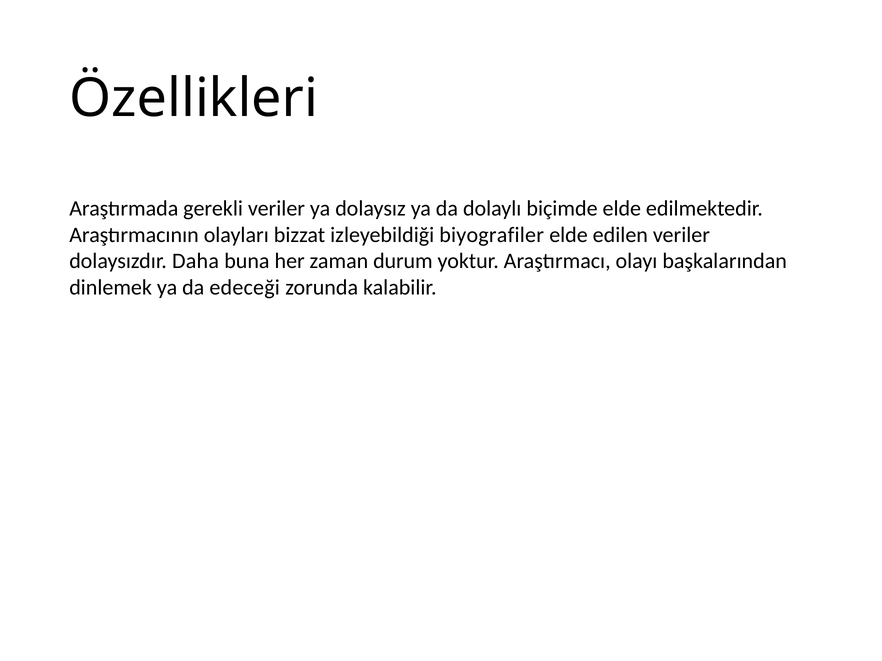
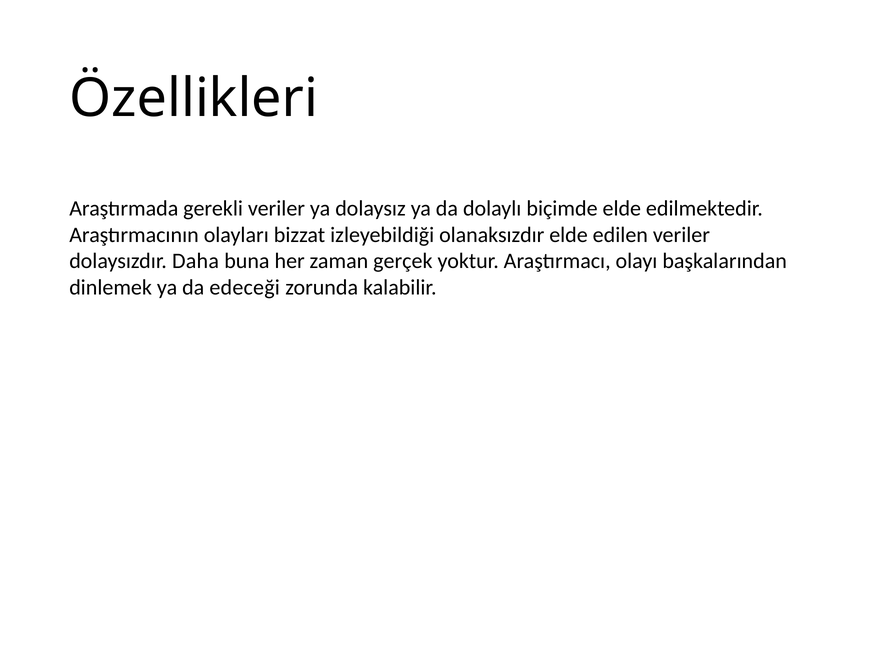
biyografiler: biyografiler -> olanaksızdır
durum: durum -> gerçek
